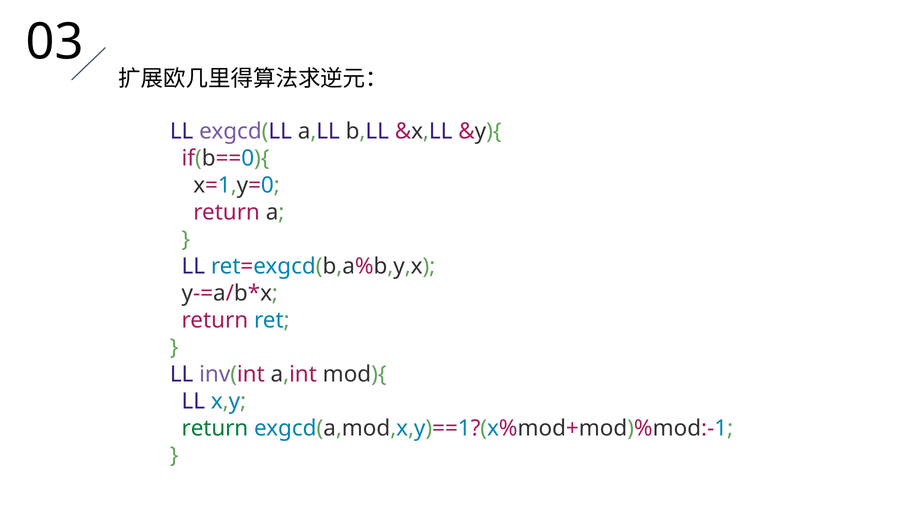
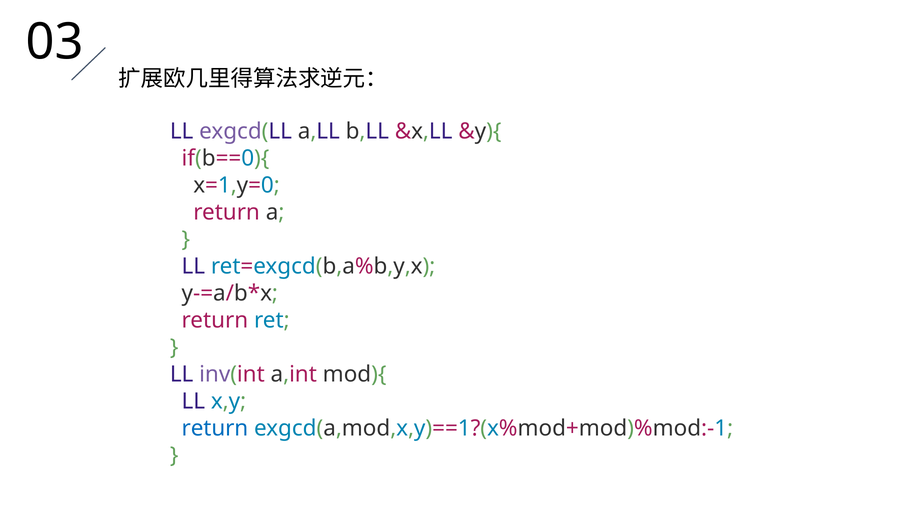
return at (215, 428) colour: green -> blue
